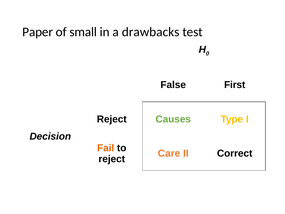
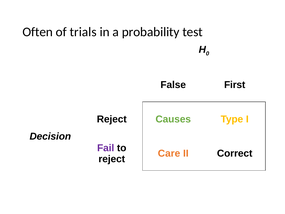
Paper: Paper -> Often
small: small -> trials
drawbacks: drawbacks -> probability
Fail colour: orange -> purple
